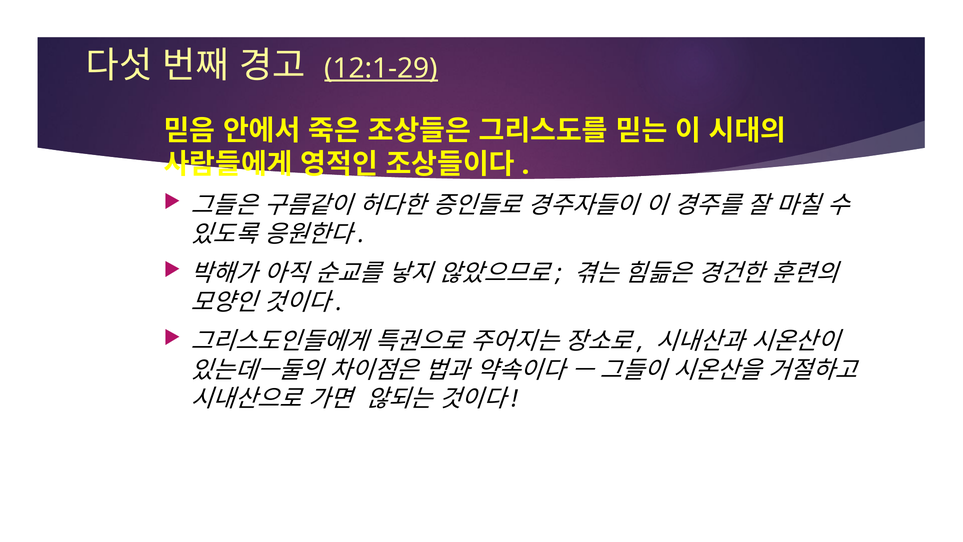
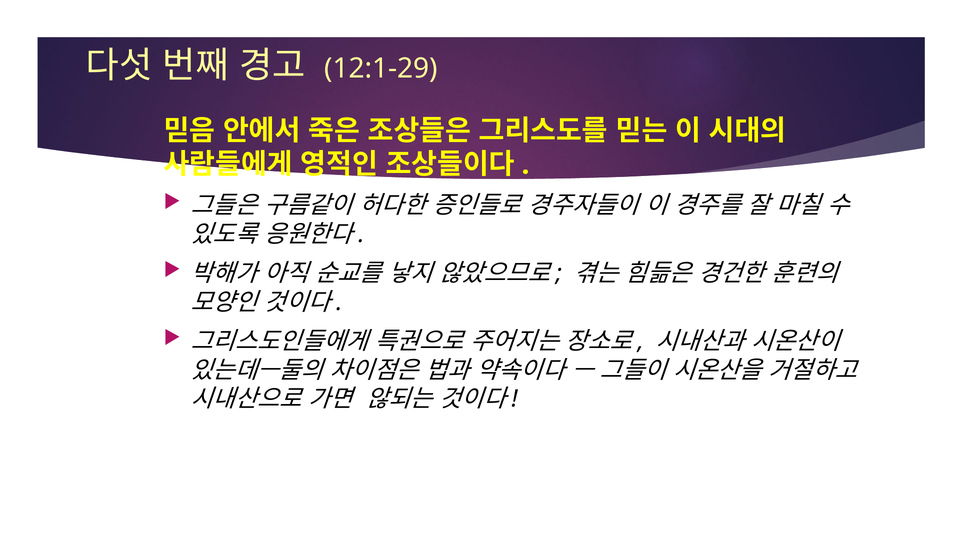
12:1-29 underline: present -> none
